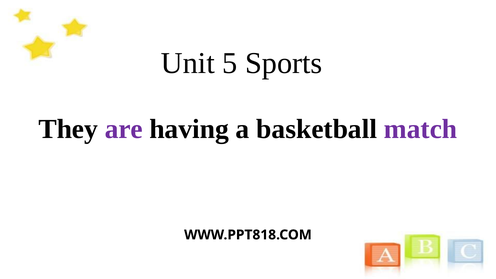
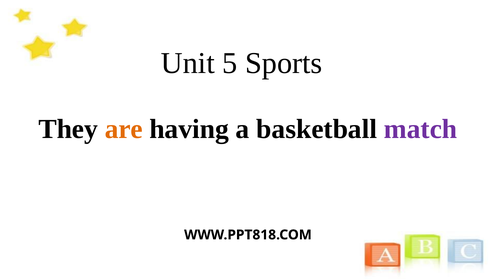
are colour: purple -> orange
